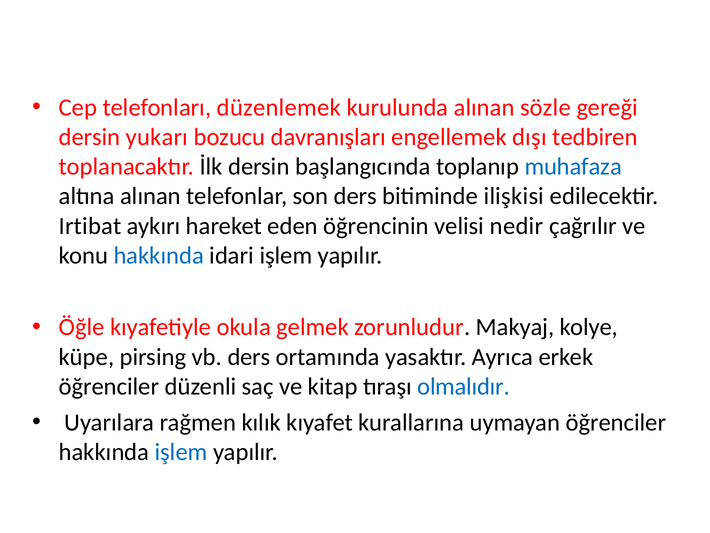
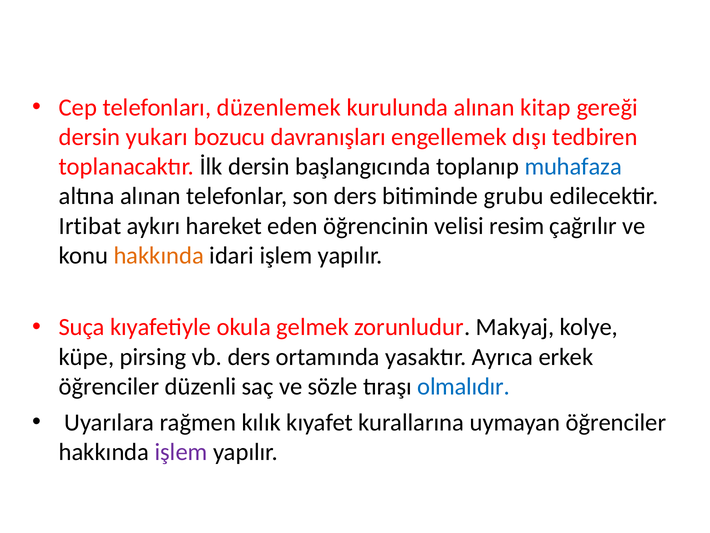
sözle: sözle -> kitap
ilişkisi: ilişkisi -> grubu
nedir: nedir -> resim
hakkında at (159, 255) colour: blue -> orange
Öğle: Öğle -> Suça
kitap: kitap -> sözle
işlem at (181, 452) colour: blue -> purple
